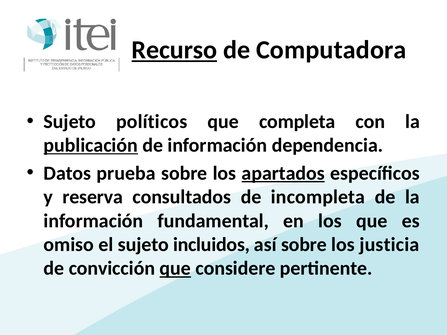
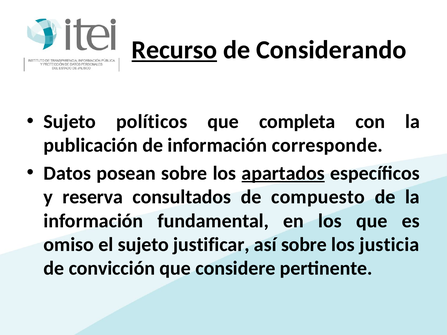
Computadora: Computadora -> Considerando
publicación underline: present -> none
dependencia: dependencia -> corresponde
prueba: prueba -> posean
incompleta: incompleta -> compuesto
incluidos: incluidos -> justificar
que at (175, 269) underline: present -> none
